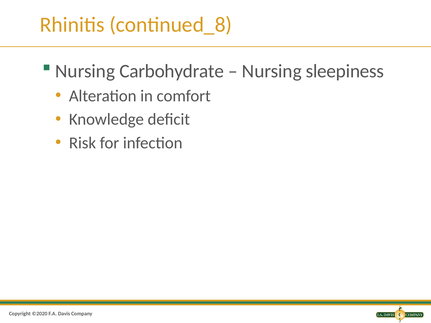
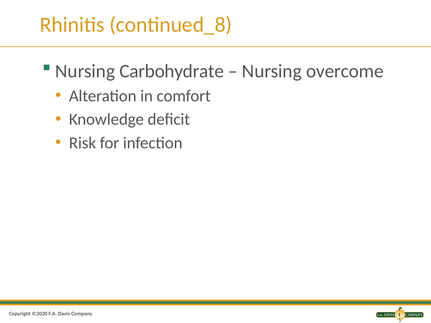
sleepiness: sleepiness -> overcome
